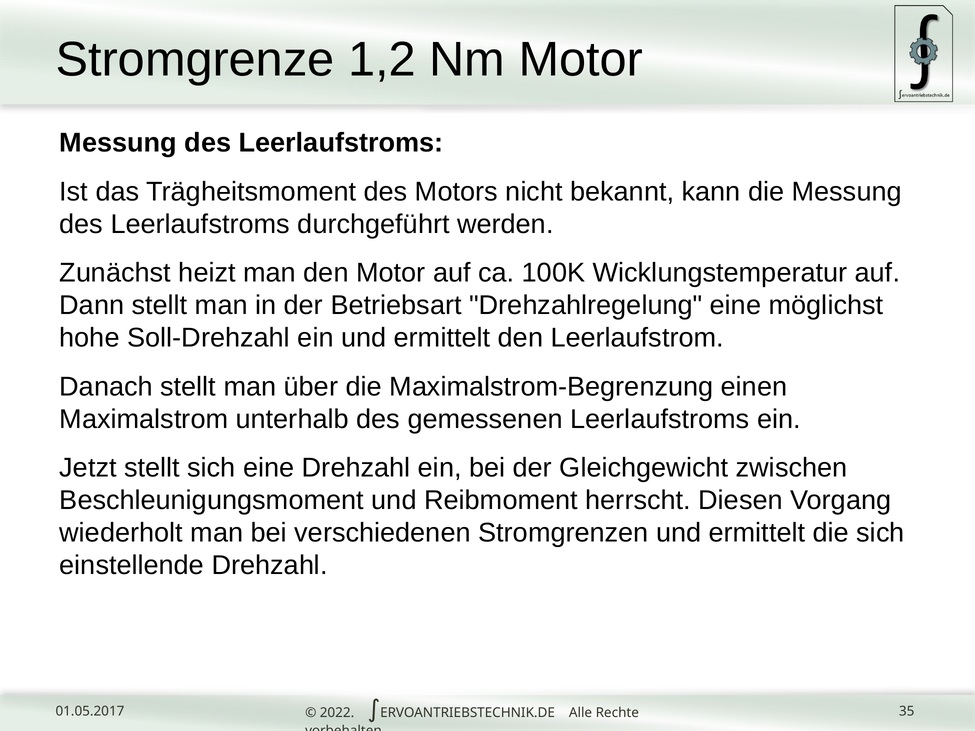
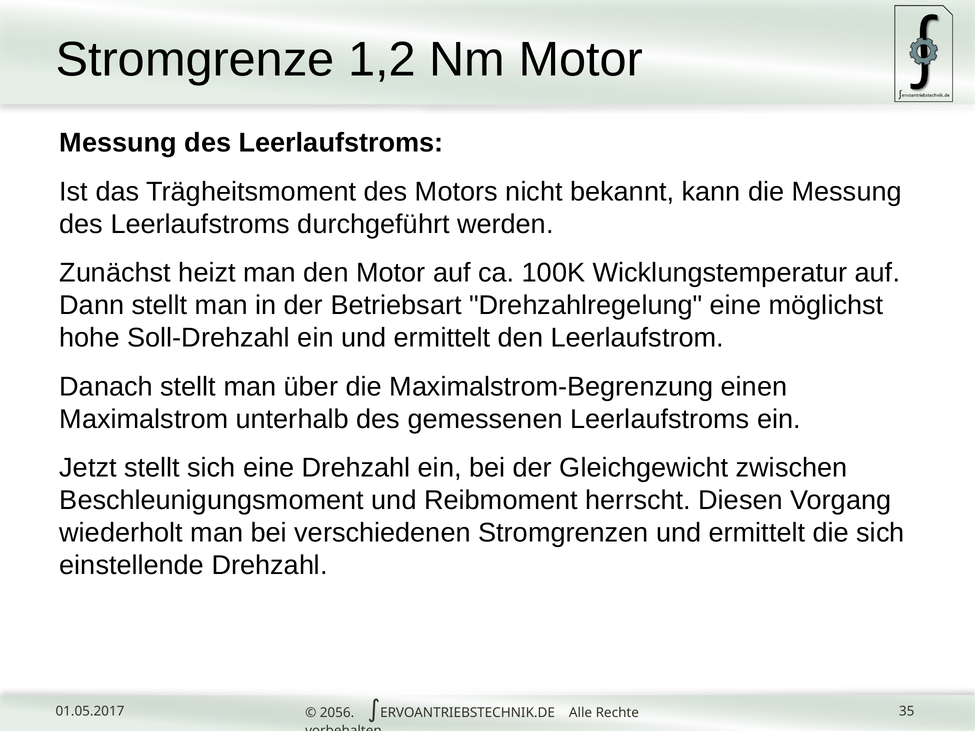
2022: 2022 -> 2056
